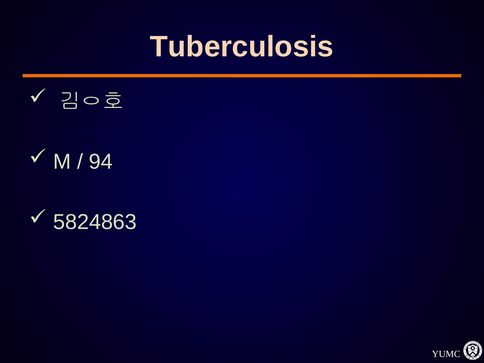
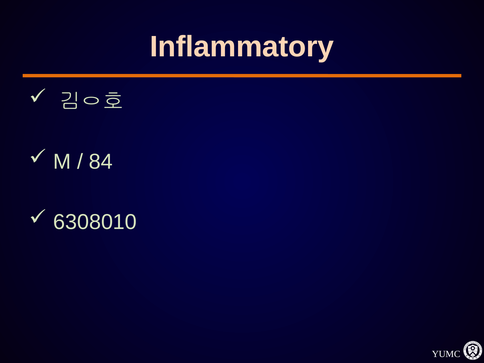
Tuberculosis: Tuberculosis -> Inflammatory
94: 94 -> 84
5824863: 5824863 -> 6308010
